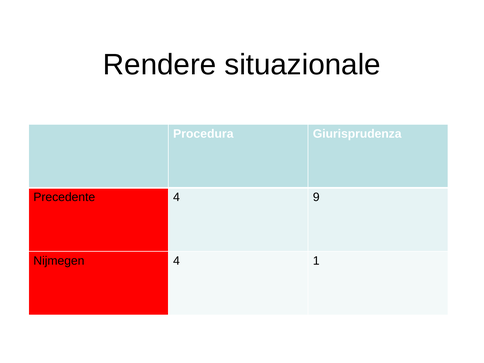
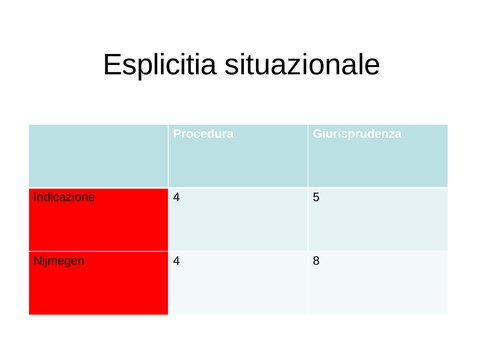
Rendere: Rendere -> Esplicitia
Precedente: Precedente -> Indicazione
9: 9 -> 5
1: 1 -> 8
